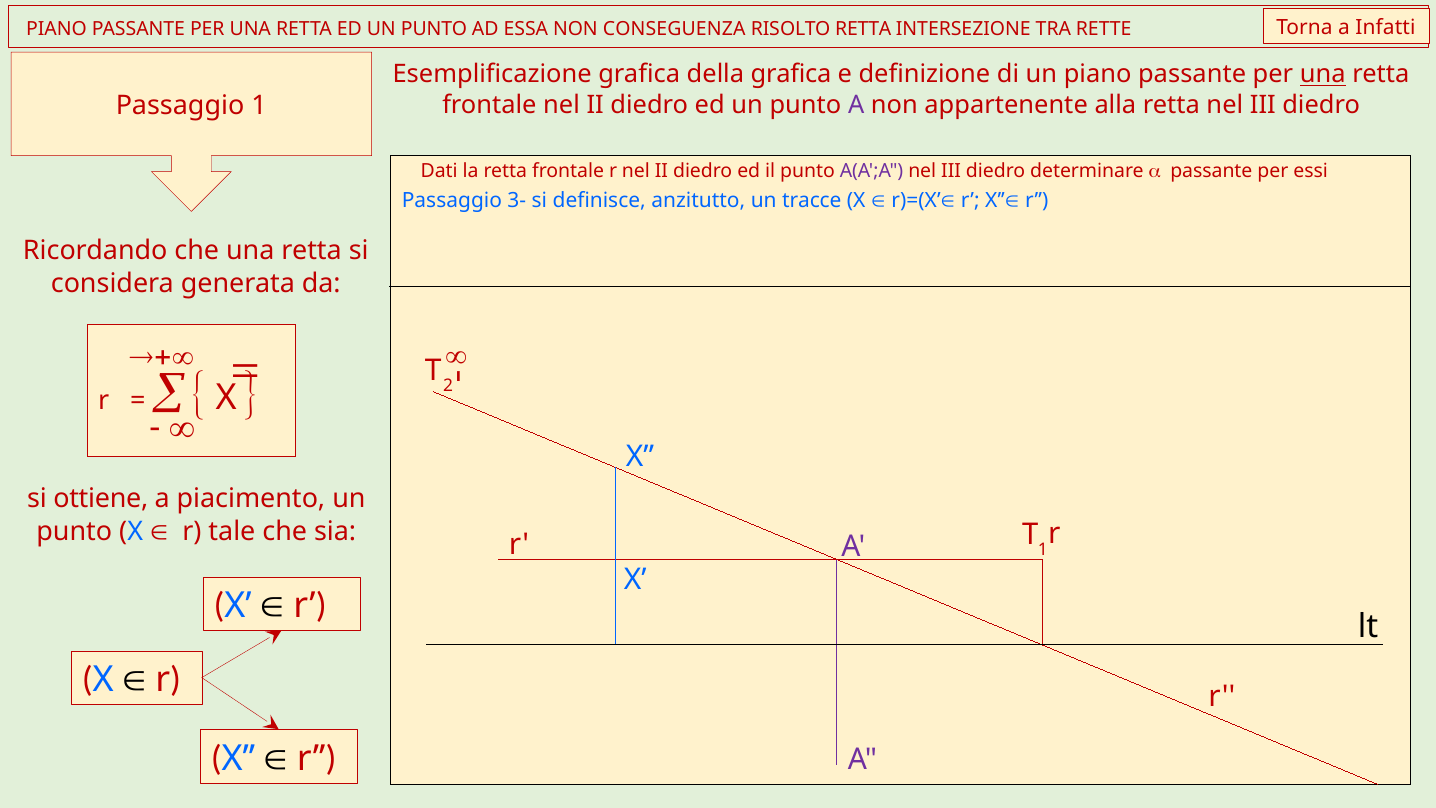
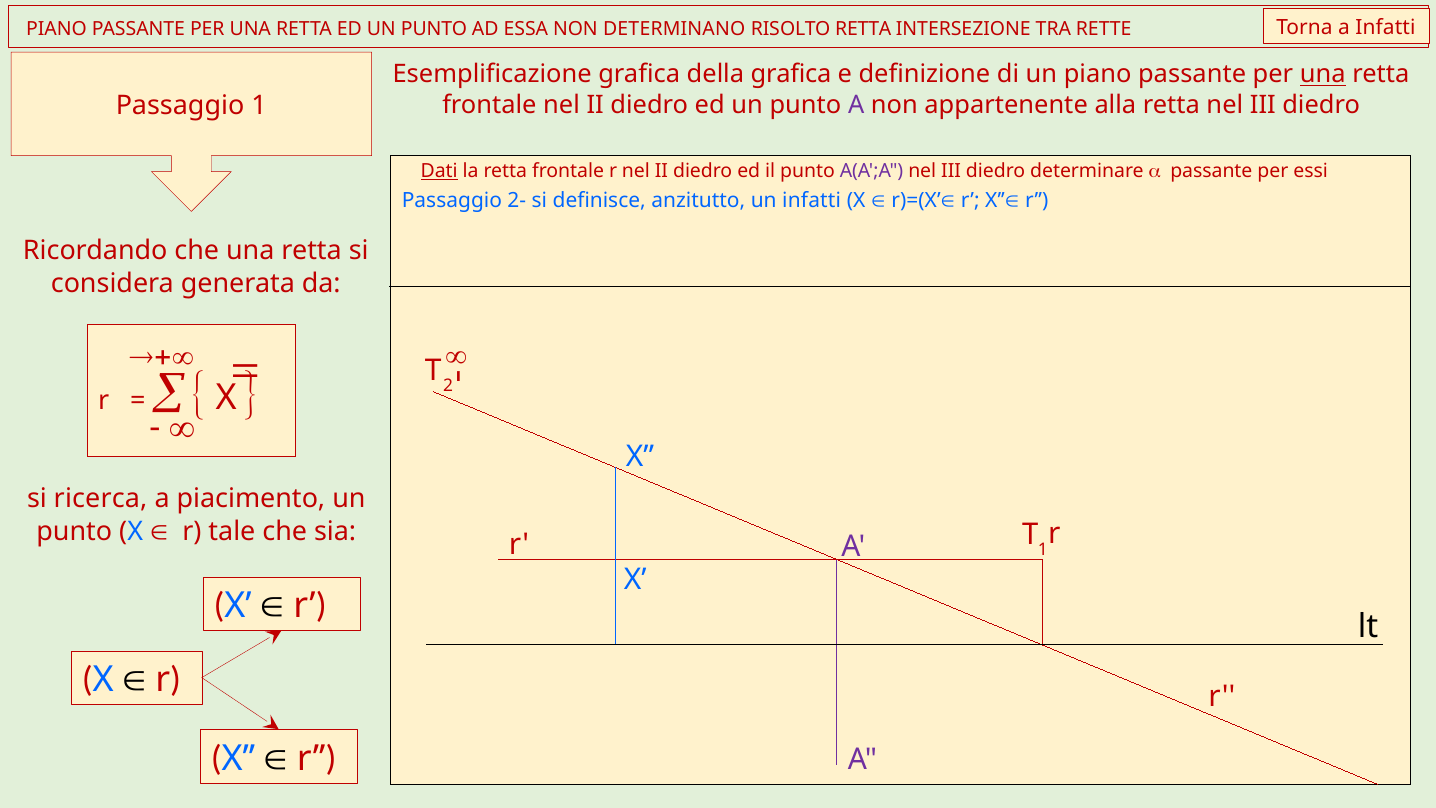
CONSEGUENZA: CONSEGUENZA -> DETERMINANO
Dati underline: none -> present
3-: 3- -> 2-
un tracce: tracce -> infatti
ottiene: ottiene -> ricerca
